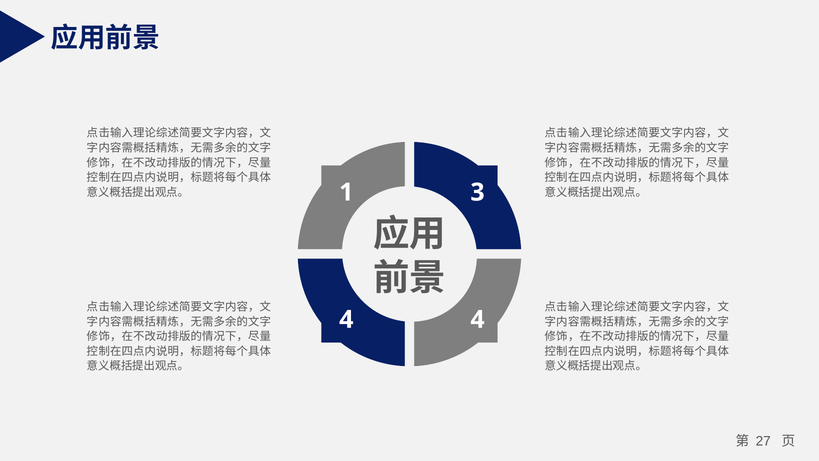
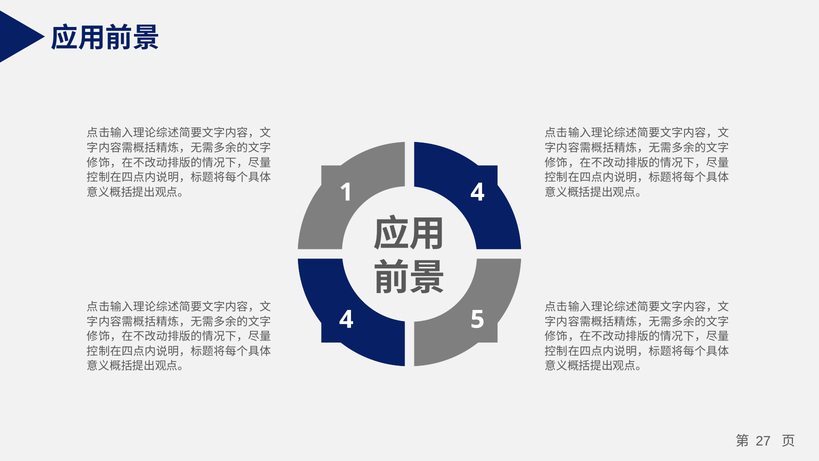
1 3: 3 -> 4
4 4: 4 -> 5
